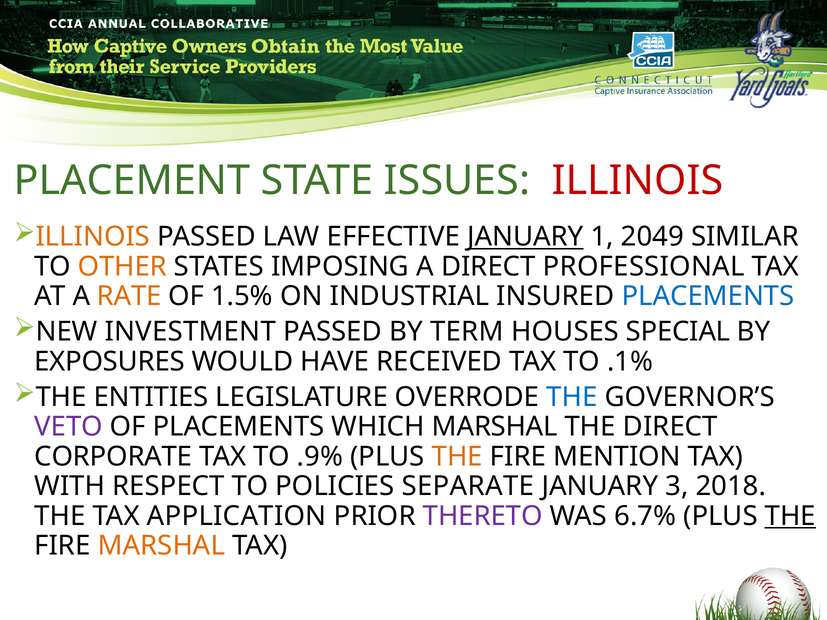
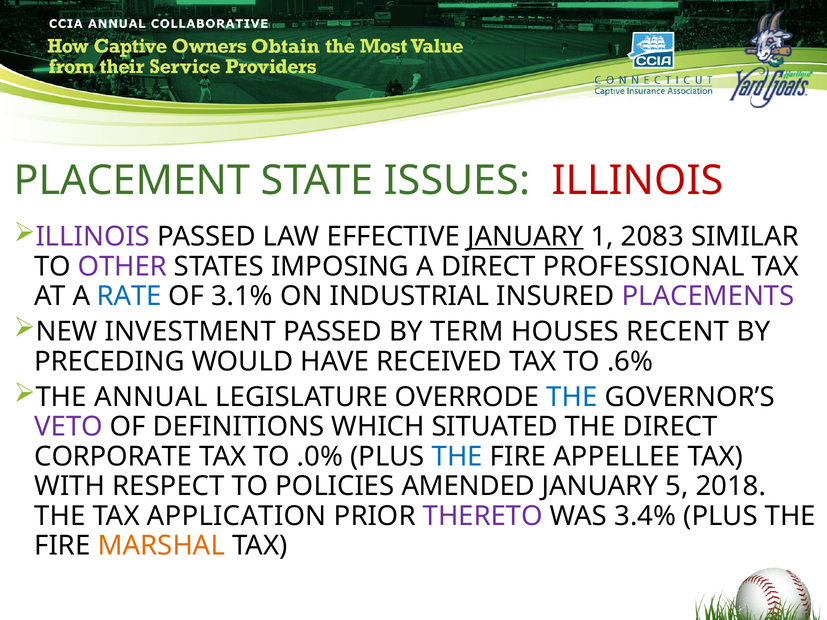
ILLINOIS at (93, 237) colour: orange -> purple
2049: 2049 -> 2083
OTHER colour: orange -> purple
RATE colour: orange -> blue
1.5%: 1.5% -> 3.1%
PLACEMENTS at (708, 296) colour: blue -> purple
SPECIAL: SPECIAL -> RECENT
EXPOSURES: EXPOSURES -> PRECEDING
.1%: .1% -> .6%
ENTITIES: ENTITIES -> ANNUAL
OF PLACEMENTS: PLACEMENTS -> DEFINITIONS
WHICH MARSHAL: MARSHAL -> SITUATED
.9%: .9% -> .0%
THE at (457, 457) colour: orange -> blue
MENTION: MENTION -> APPELLEE
SEPARATE: SEPARATE -> AMENDED
3: 3 -> 5
6.7%: 6.7% -> 3.4%
THE at (790, 516) underline: present -> none
